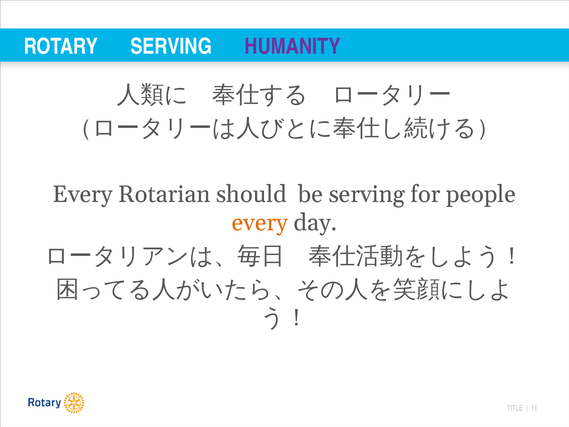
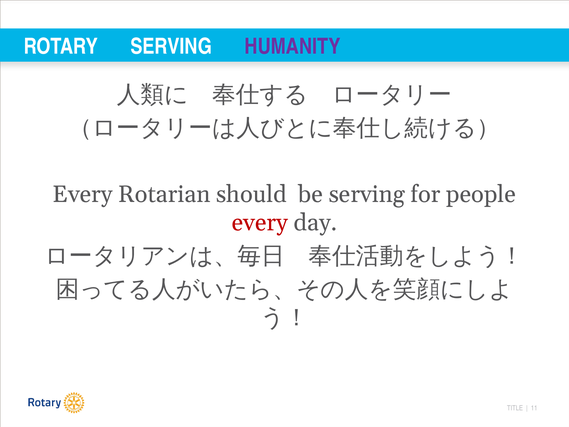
every at (260, 223) colour: orange -> red
